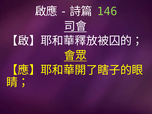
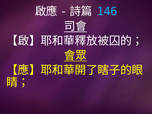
146 colour: light green -> light blue
